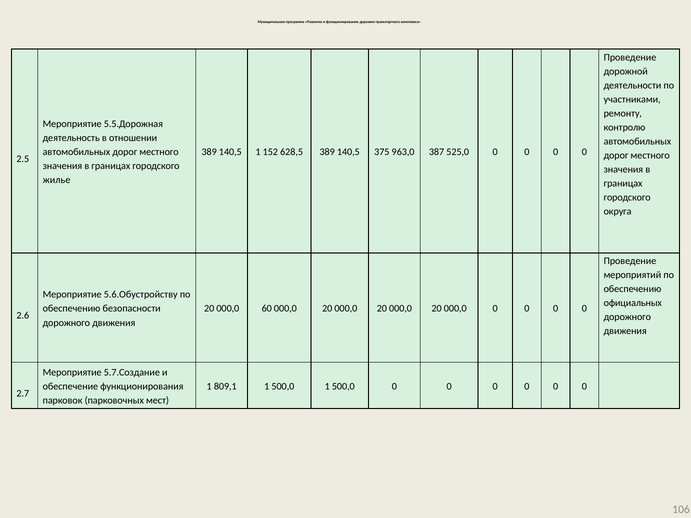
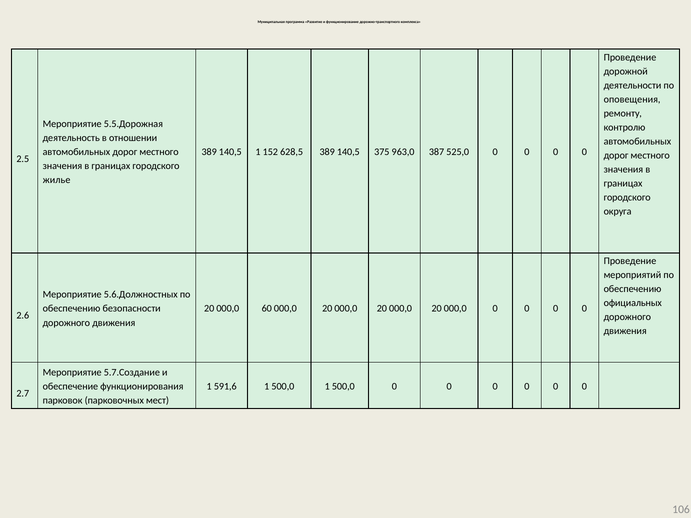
участниками: участниками -> оповещения
5.6.Обустройству: 5.6.Обустройству -> 5.6.Должностных
809,1: 809,1 -> 591,6
